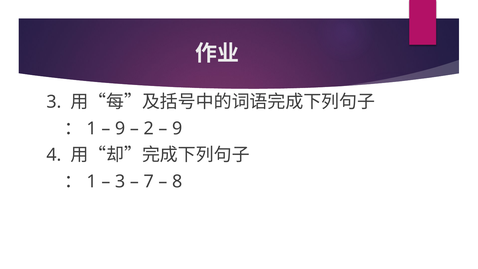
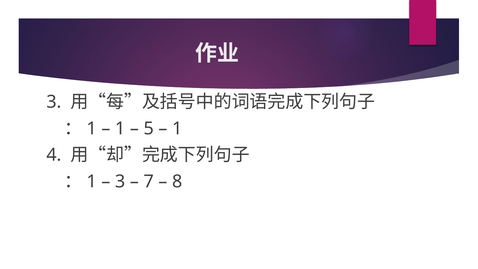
9 at (120, 128): 9 -> 1
2: 2 -> 5
9 at (177, 128): 9 -> 1
